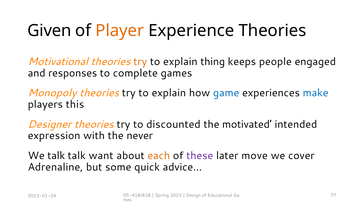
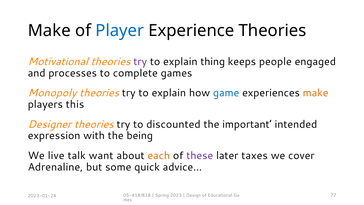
Given at (49, 31): Given -> Make
Player colour: orange -> blue
try at (140, 62) colour: orange -> purple
responses: responses -> processes
make at (316, 93) colour: blue -> orange
motivated: motivated -> important
never: never -> being
We talk: talk -> live
move: move -> taxes
